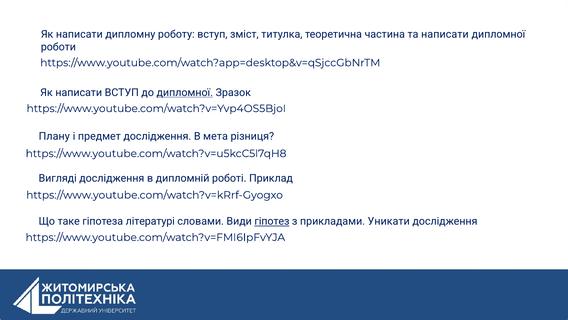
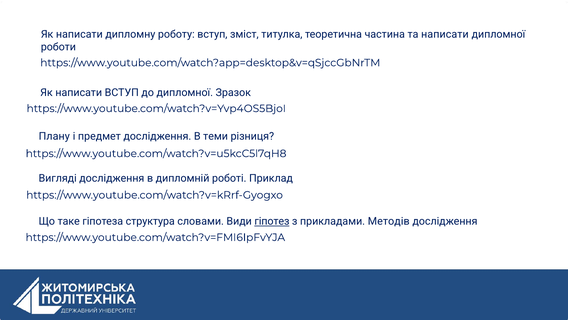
дипломної at (185, 92) underline: present -> none
мета: мета -> теми
літературі: літературі -> структура
Уникати: Уникати -> Методів
